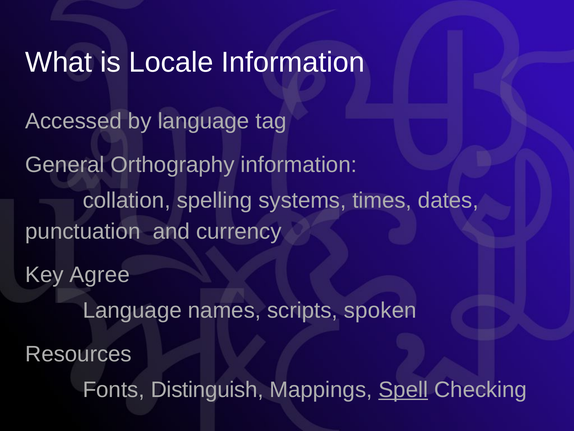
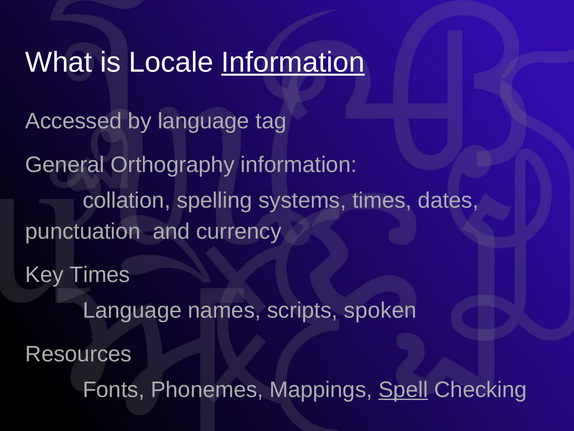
Information at (293, 62) underline: none -> present
Key Agree: Agree -> Times
Distinguish: Distinguish -> Phonemes
